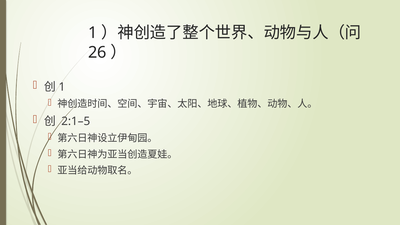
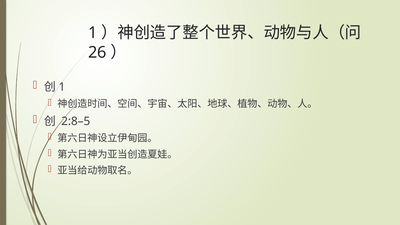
2:1–5: 2:1–5 -> 2:8–5
